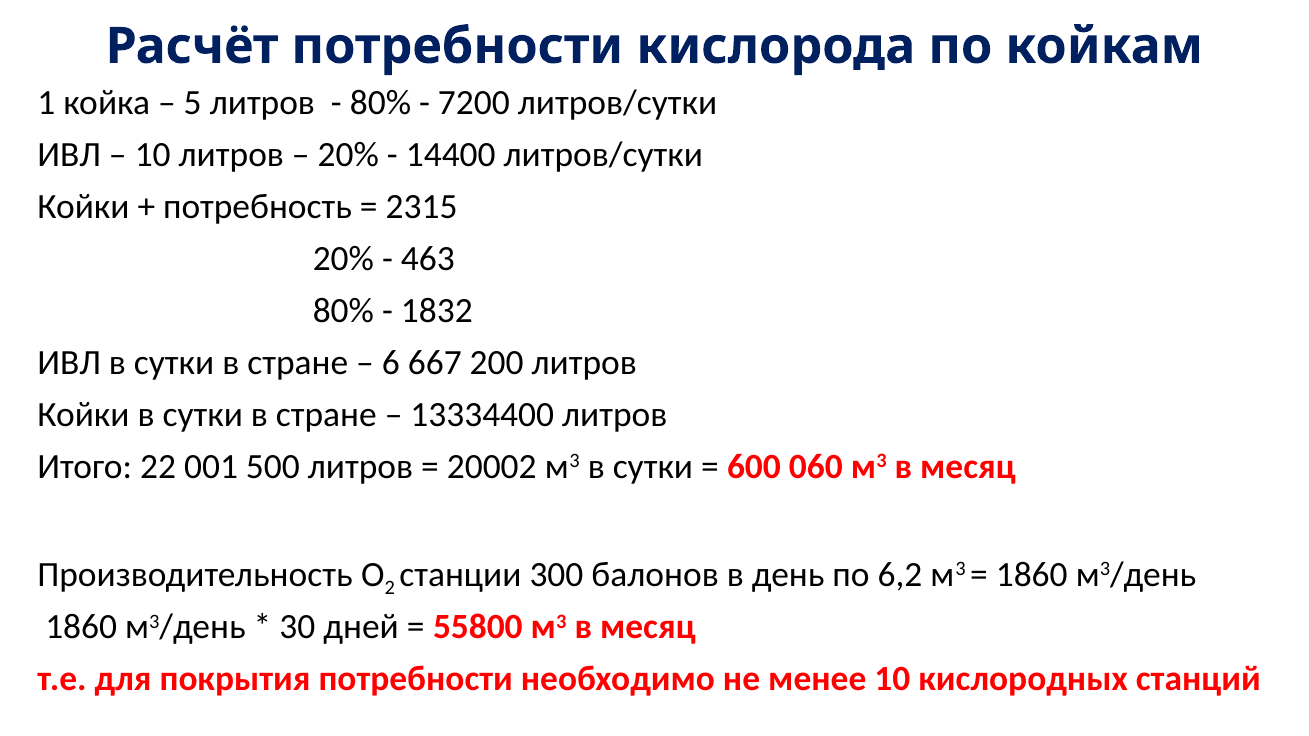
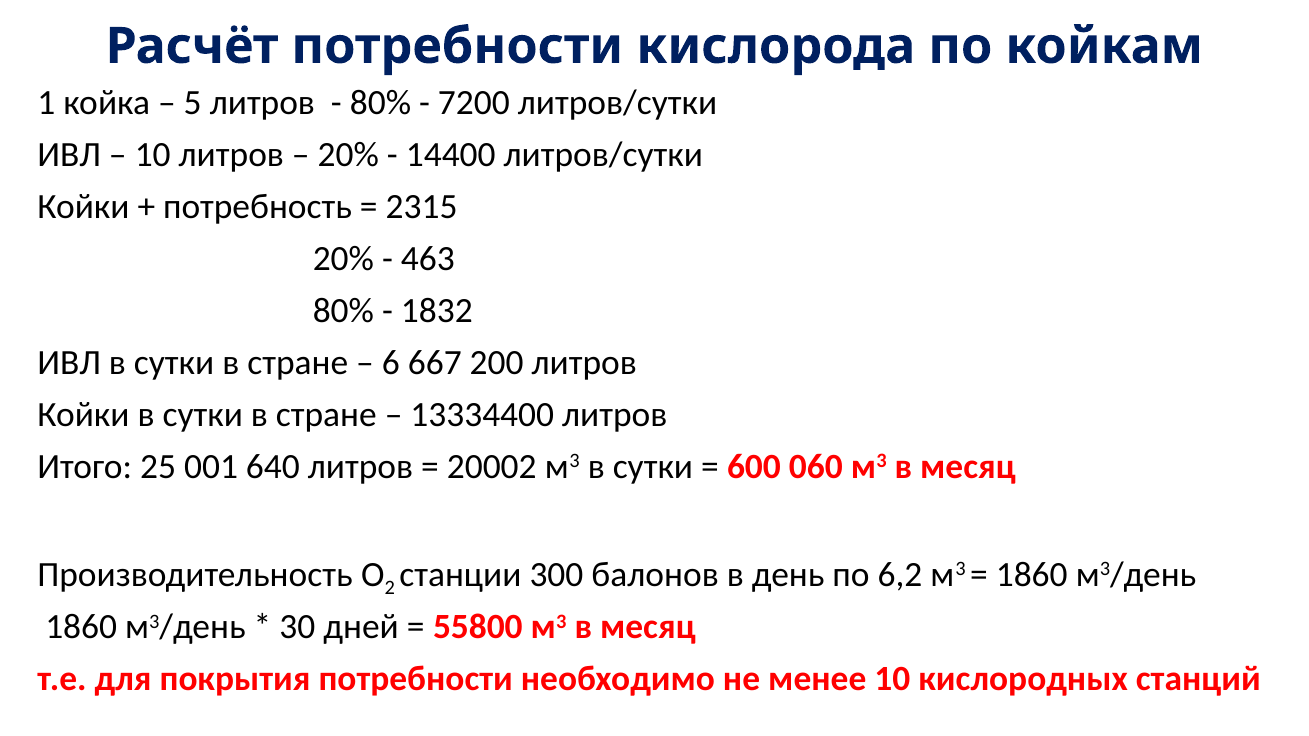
22: 22 -> 25
500: 500 -> 640
